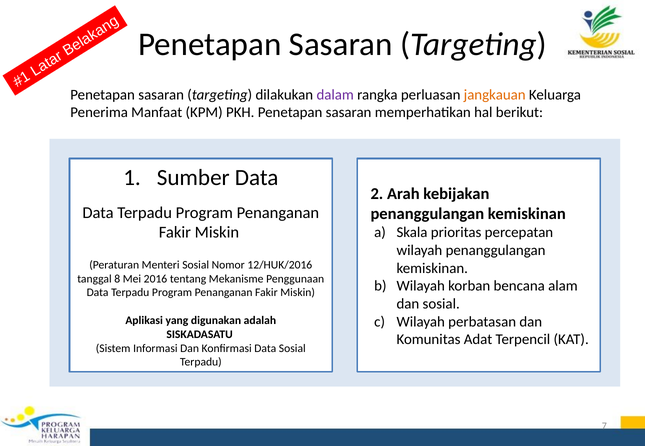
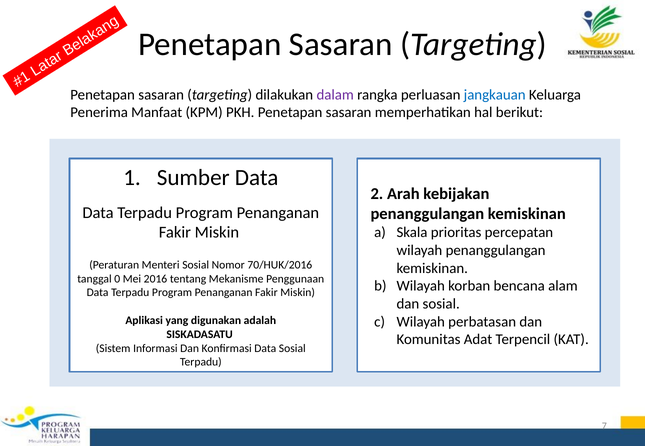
jangkauan colour: orange -> blue
12/HUK/2016: 12/HUK/2016 -> 70/HUK/2016
8: 8 -> 0
